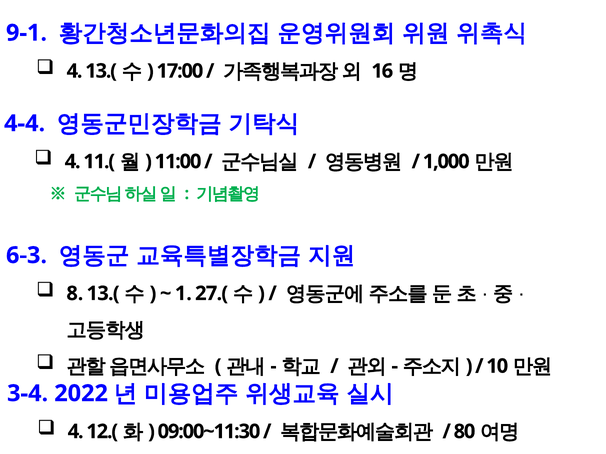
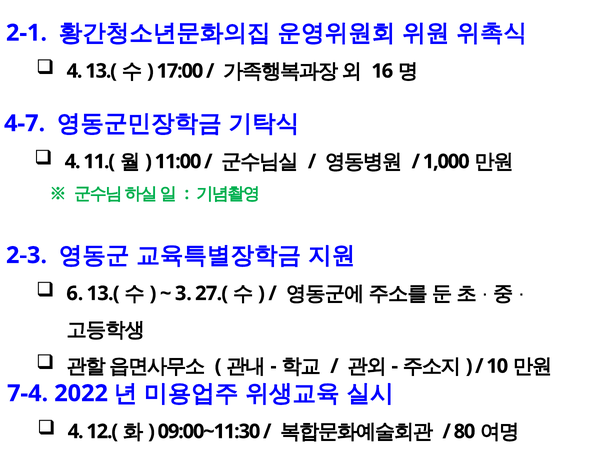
9-1: 9-1 -> 2-1
4-4: 4-4 -> 4-7
6-3: 6-3 -> 2-3
8: 8 -> 6
1: 1 -> 3
3-4: 3-4 -> 7-4
